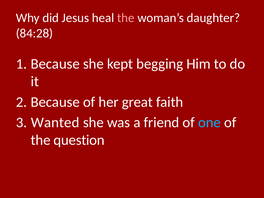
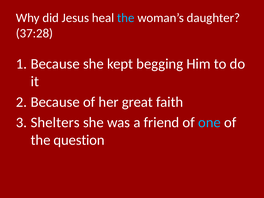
the at (126, 18) colour: pink -> light blue
84:28: 84:28 -> 37:28
Wanted: Wanted -> Shelters
